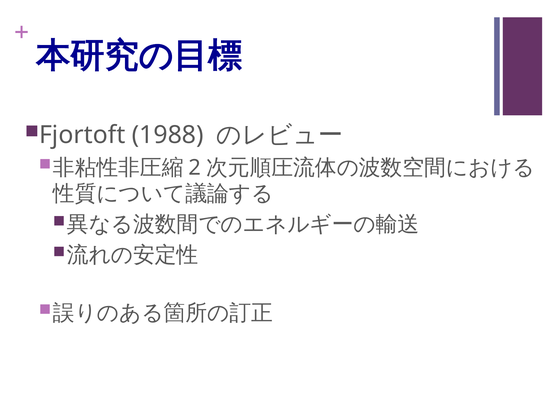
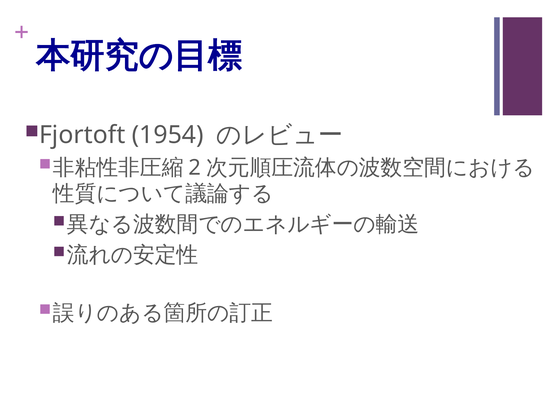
1988: 1988 -> 1954
